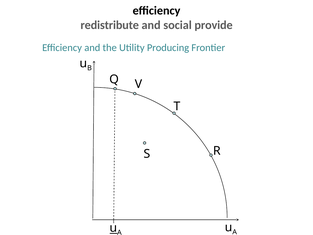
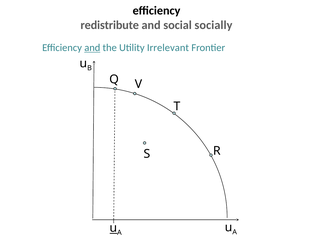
provide: provide -> socially
and at (92, 48) underline: none -> present
Producing: Producing -> Irrelevant
